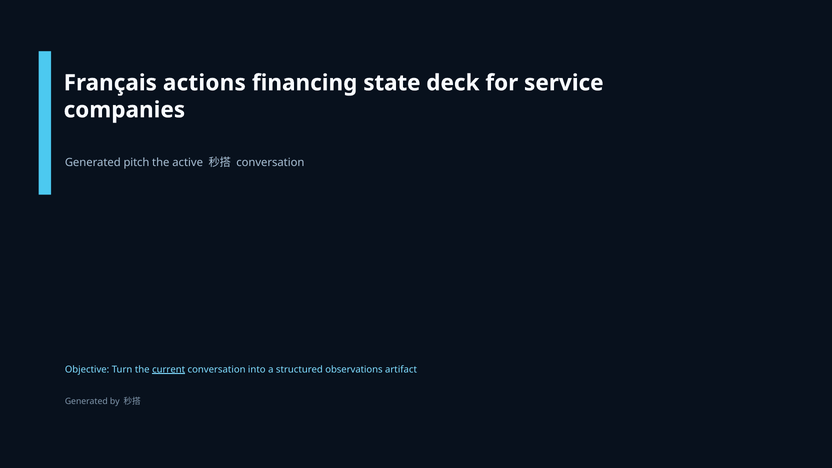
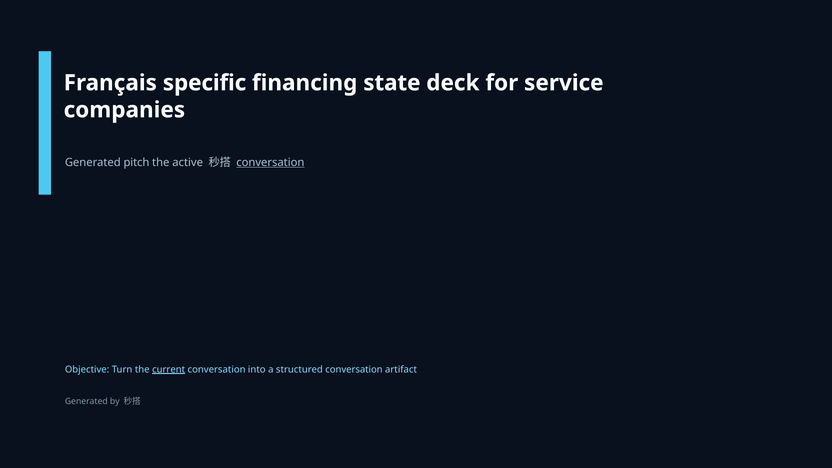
actions: actions -> specific
conversation at (270, 162) underline: none -> present
structured observations: observations -> conversation
